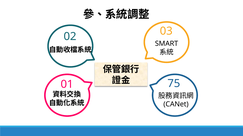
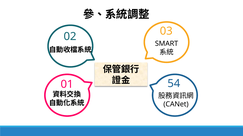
75: 75 -> 54
